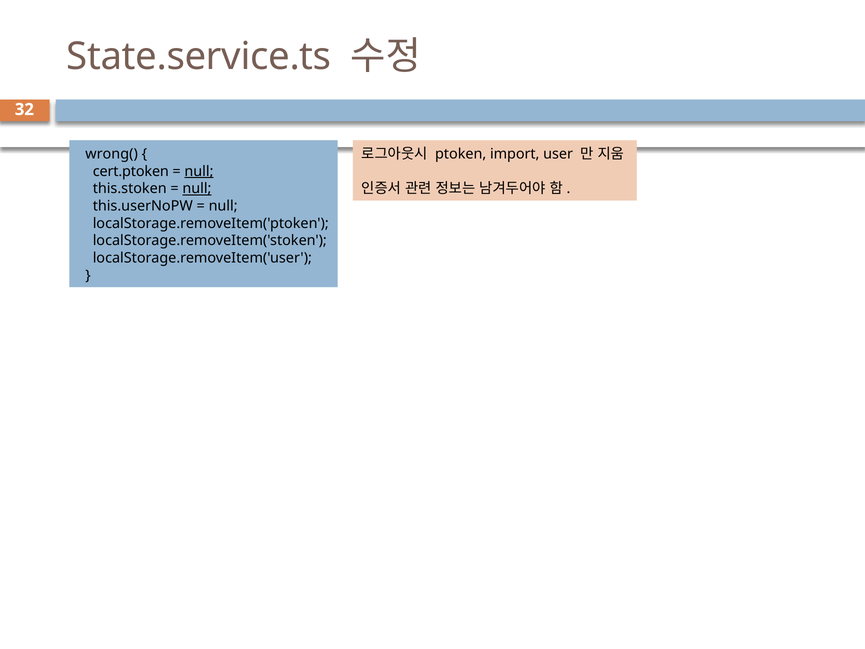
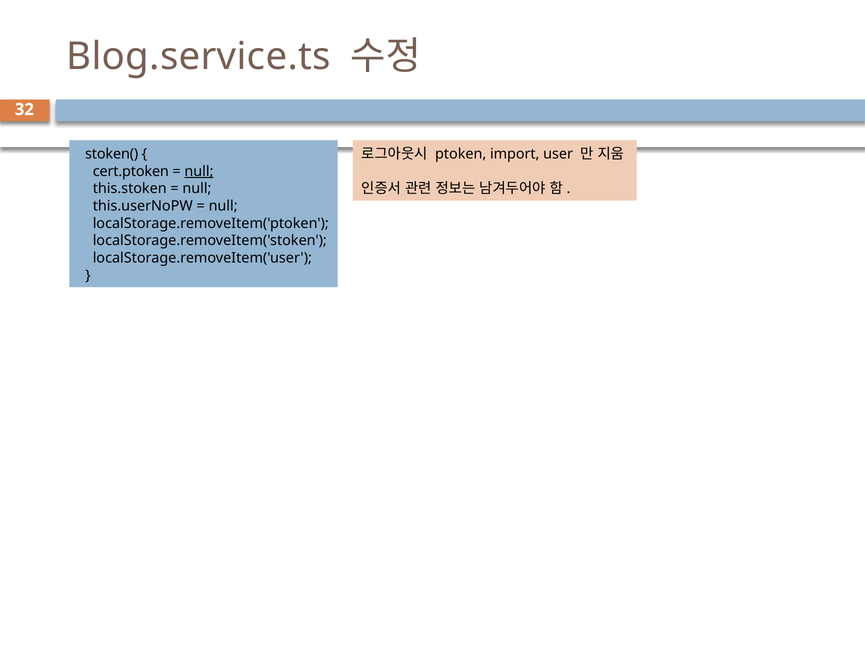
State.service.ts: State.service.ts -> Blog.service.ts
wrong(: wrong( -> stoken(
null at (197, 189) underline: present -> none
